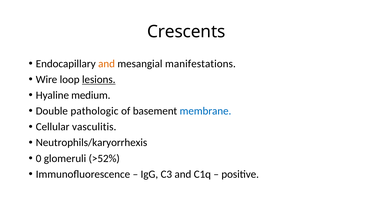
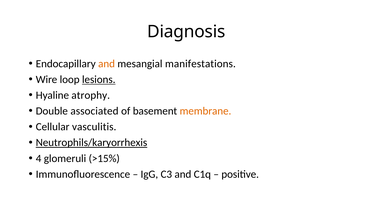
Crescents: Crescents -> Diagnosis
medium: medium -> atrophy
pathologic: pathologic -> associated
membrane colour: blue -> orange
Neutrophils/karyorrhexis underline: none -> present
0: 0 -> 4
>52%: >52% -> >15%
